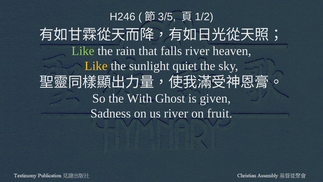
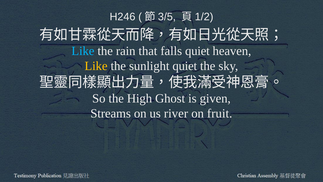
Like at (83, 51) colour: light green -> light blue
falls river: river -> quiet
With: With -> High
Sadness: Sadness -> Streams
